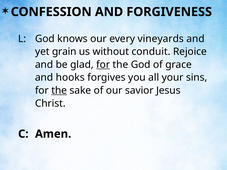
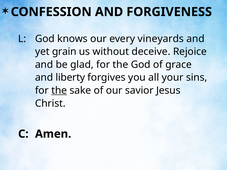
conduit: conduit -> deceive
for at (103, 65) underline: present -> none
hooks: hooks -> liberty
